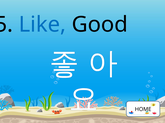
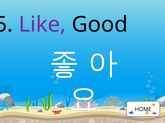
Like colour: blue -> purple
